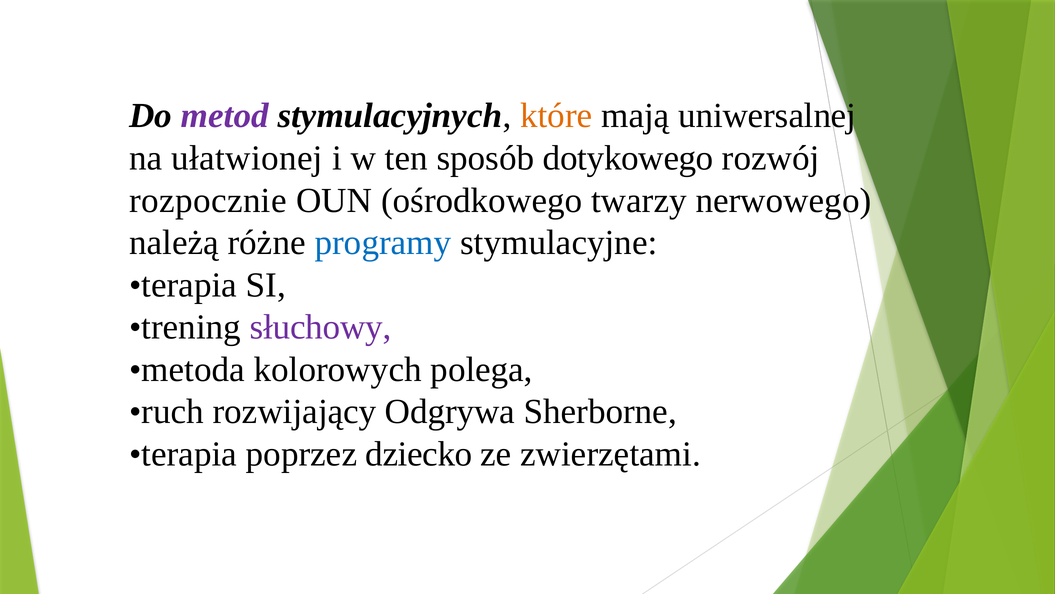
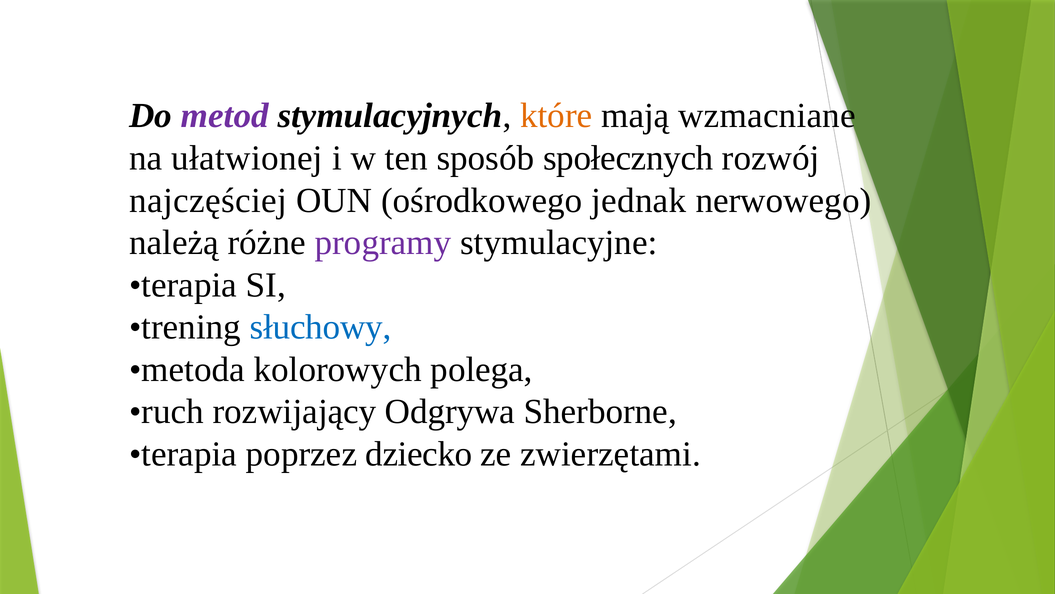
uniwersalnej: uniwersalnej -> wzmacniane
dotykowego: dotykowego -> społecznych
rozpocznie: rozpocznie -> najczęściej
twarzy: twarzy -> jednak
programy colour: blue -> purple
słuchowy colour: purple -> blue
